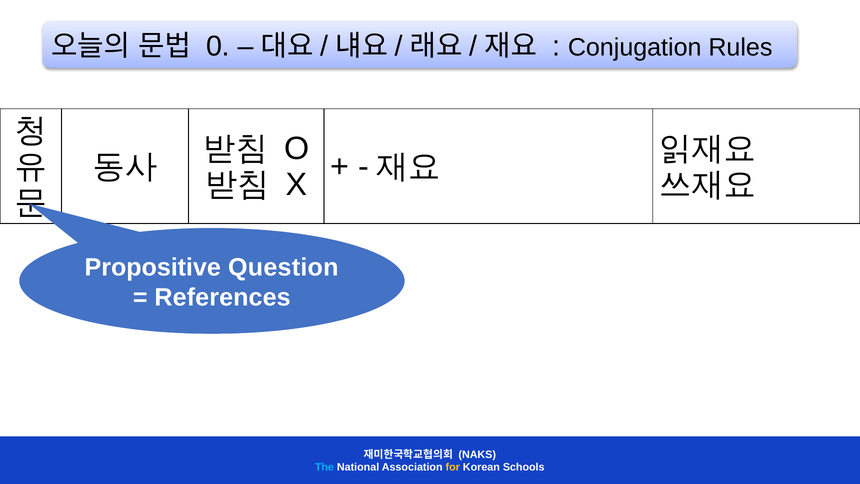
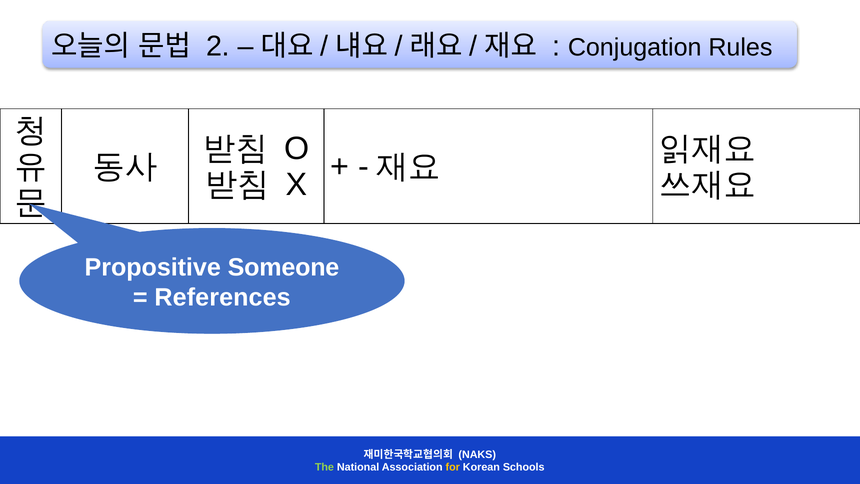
0: 0 -> 2
Question: Question -> Someone
The colour: light blue -> light green
